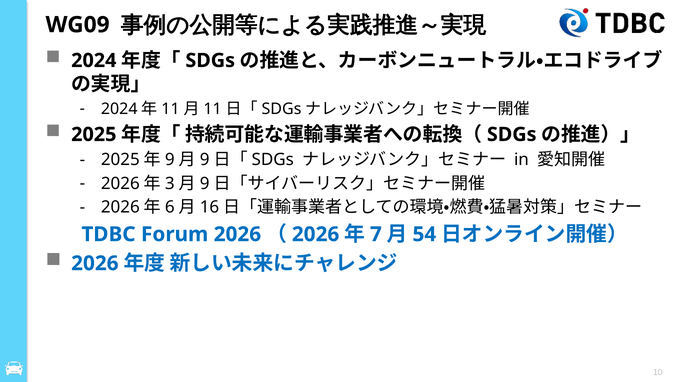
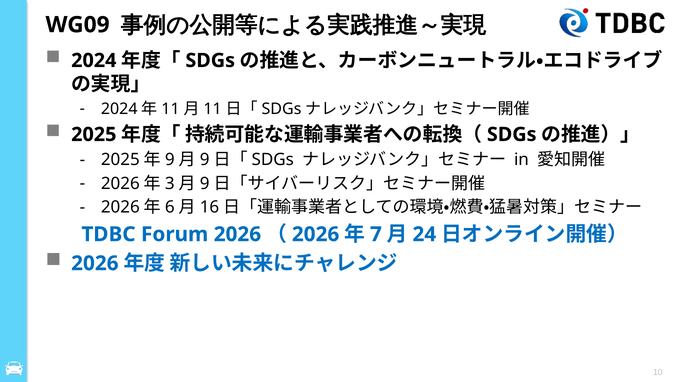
54: 54 -> 24
